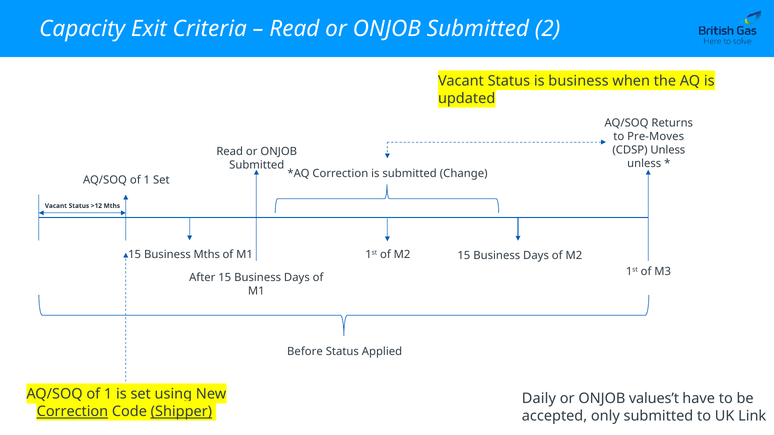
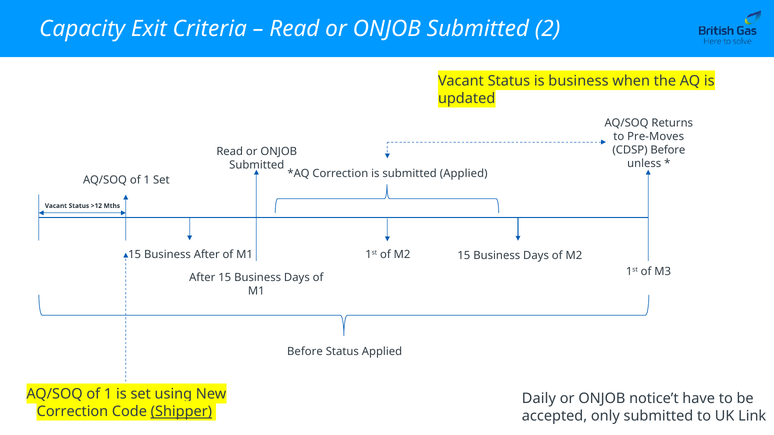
CDSP Unless: Unless -> Before
submitted Change: Change -> Applied
Business Mths: Mths -> After
values’t: values’t -> notice’t
Correction at (72, 412) underline: present -> none
